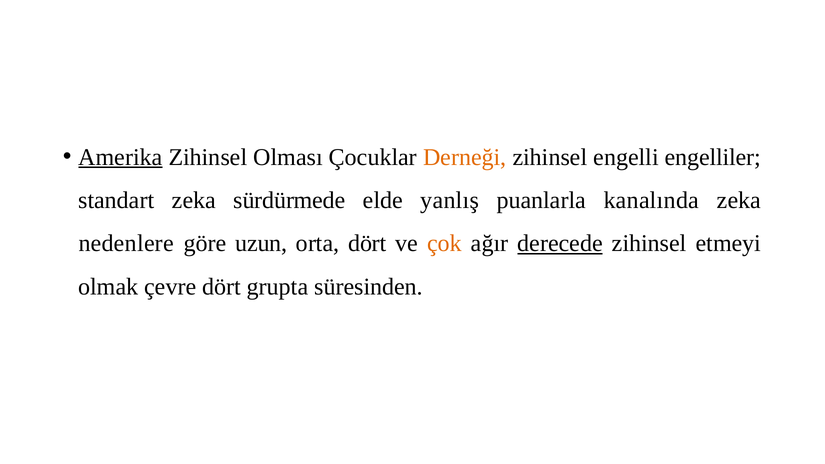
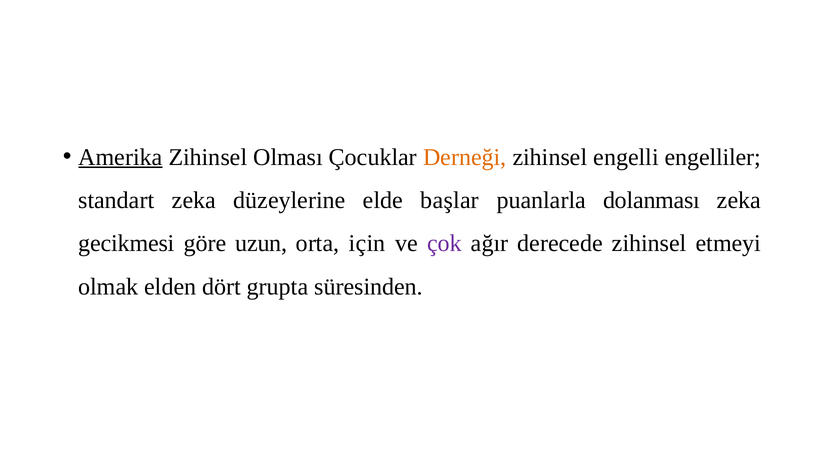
sürdürmede: sürdürmede -> düzeylerine
yanlış: yanlış -> başlar
kanalında: kanalında -> dolanması
nedenlere: nedenlere -> gecikmesi
orta dört: dört -> için
çok colour: orange -> purple
derecede underline: present -> none
çevre: çevre -> elden
